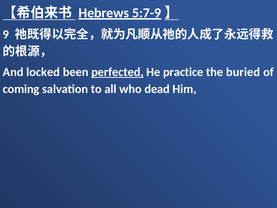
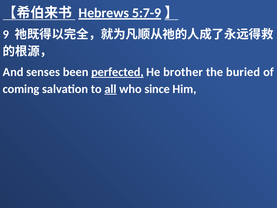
locked: locked -> senses
practice: practice -> brother
all underline: none -> present
dead: dead -> since
